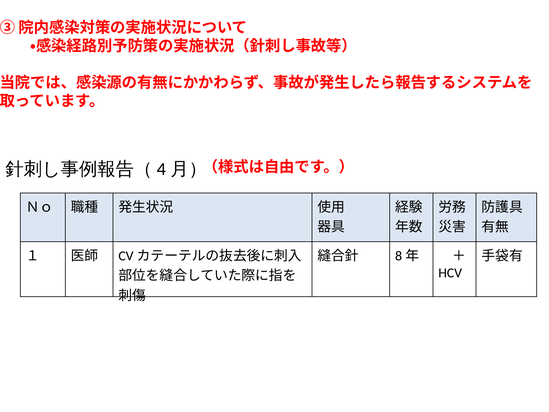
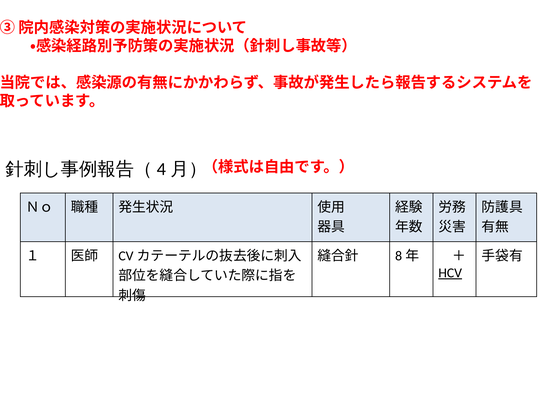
HCV underline: none -> present
